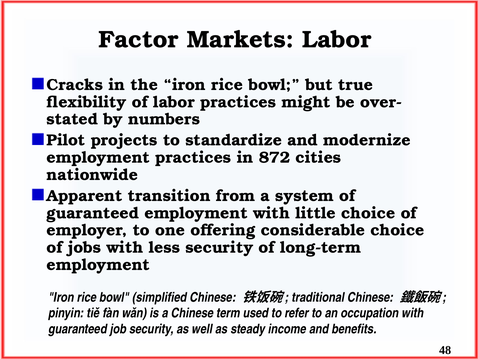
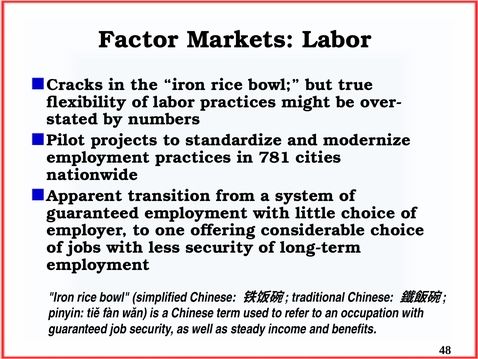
872: 872 -> 781
